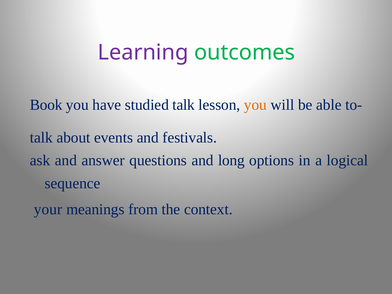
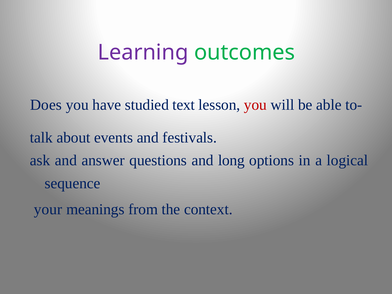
Book: Book -> Does
studied talk: talk -> text
you at (255, 105) colour: orange -> red
